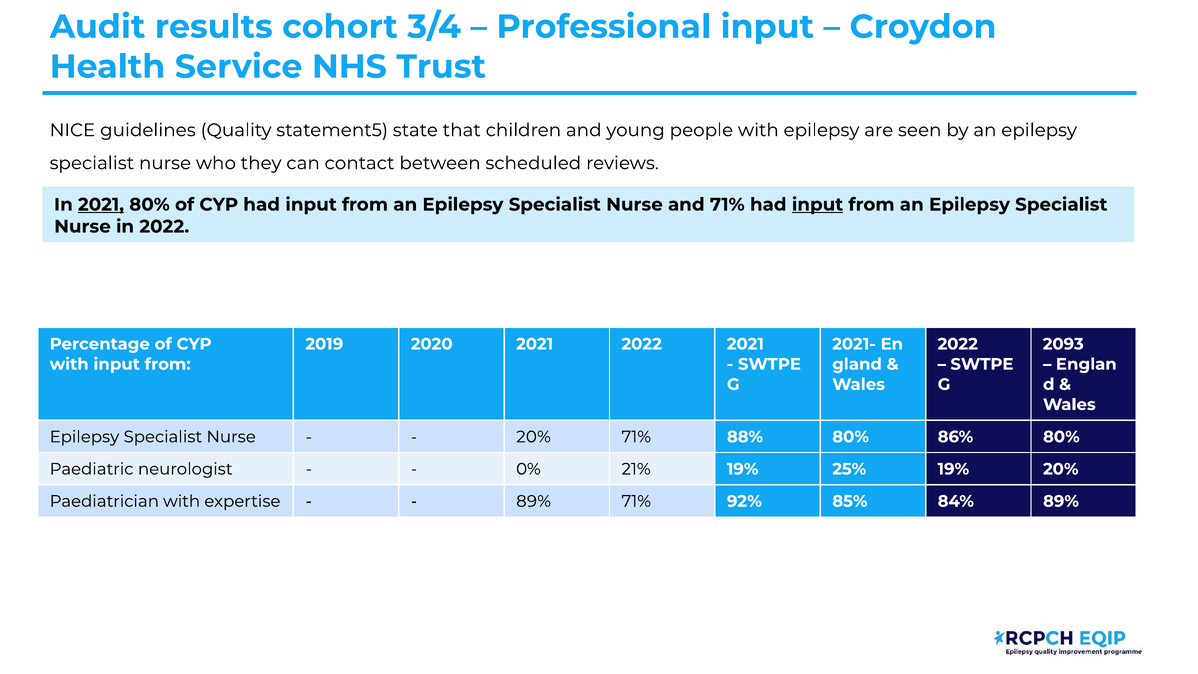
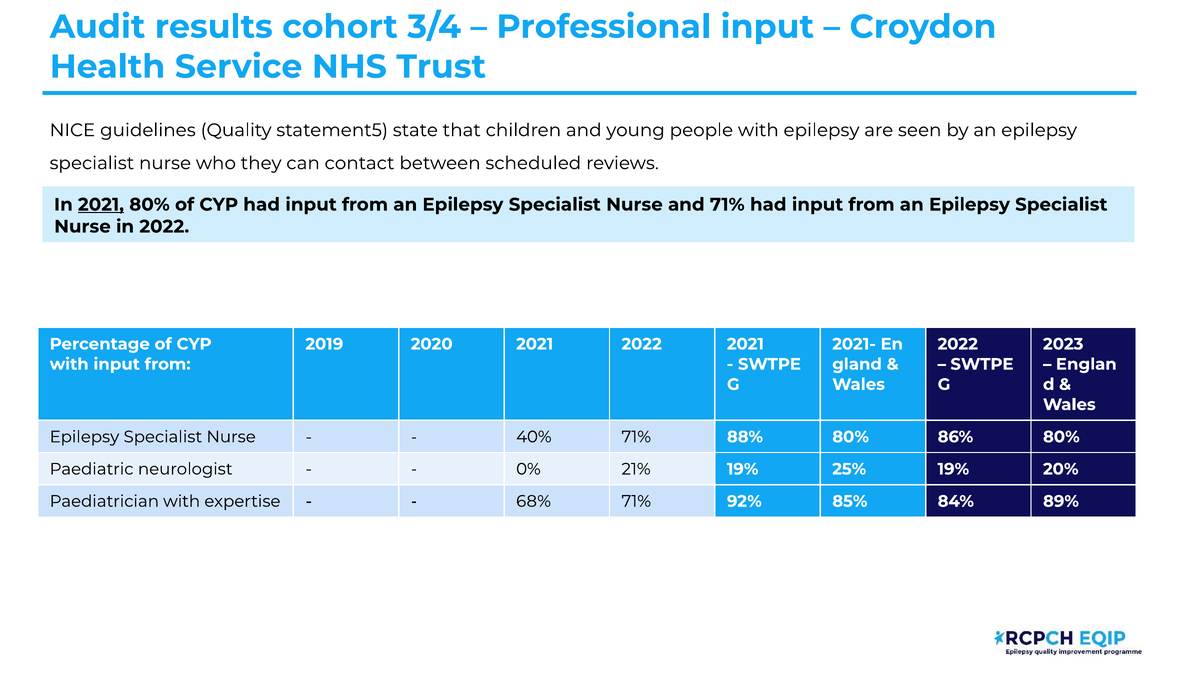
input at (818, 205) underline: present -> none
2093: 2093 -> 2023
20%​ at (536, 437): 20%​ -> 40%​
89%​ at (536, 501): 89%​ -> 68%​
